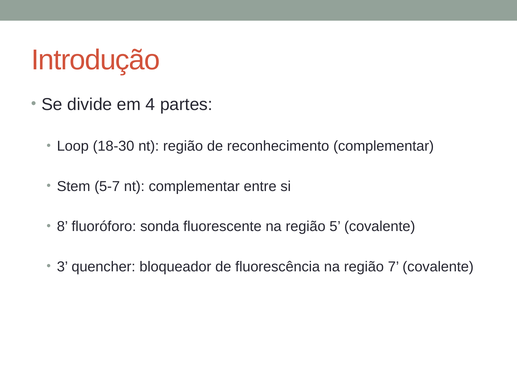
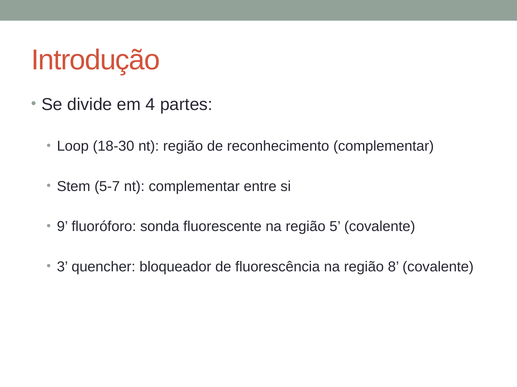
8: 8 -> 9
7: 7 -> 8
